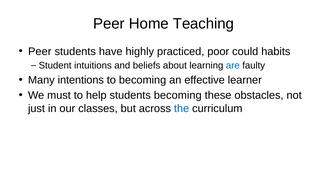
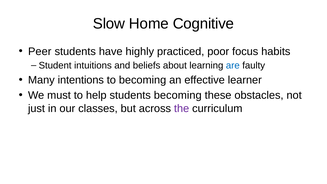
Peer at (109, 24): Peer -> Slow
Teaching: Teaching -> Cognitive
could: could -> focus
the colour: blue -> purple
